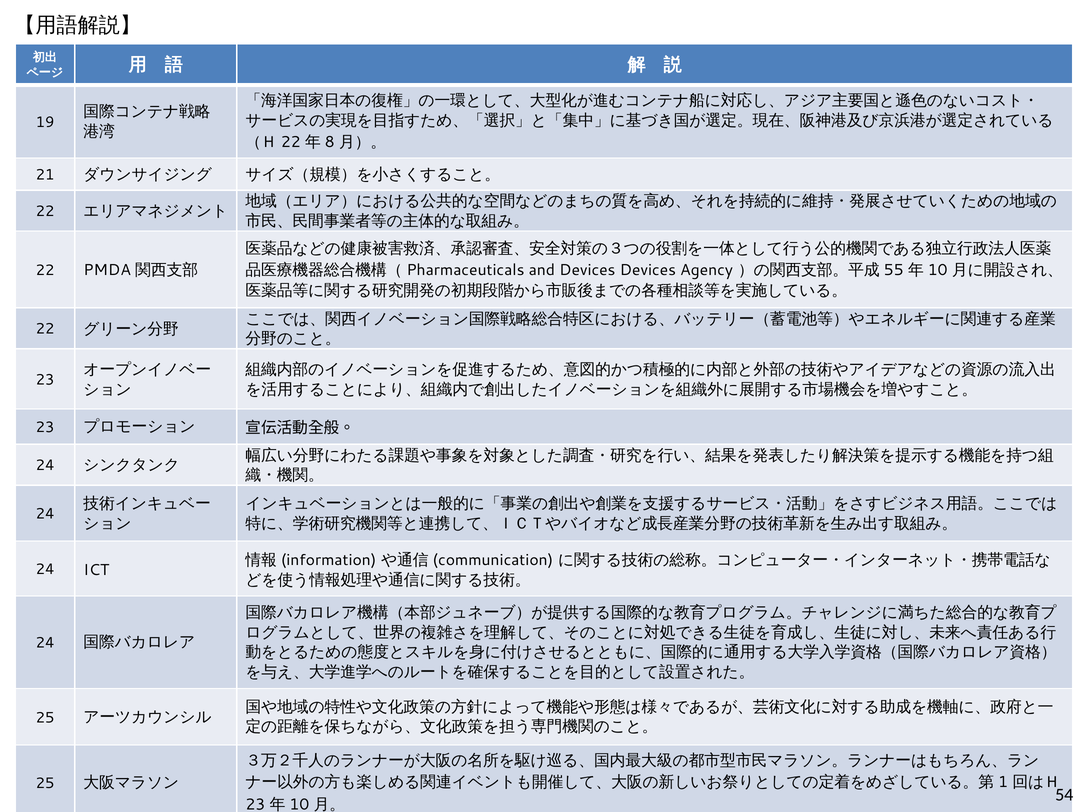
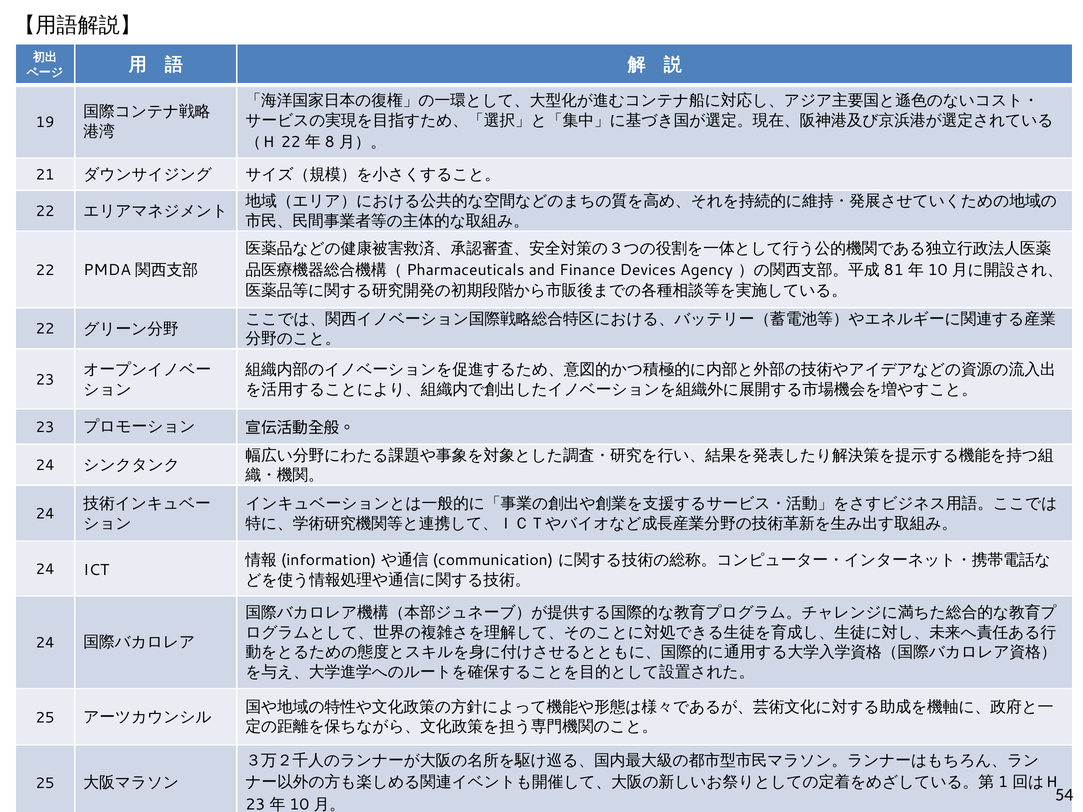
and Devices: Devices -> Finance
55: 55 -> 81
